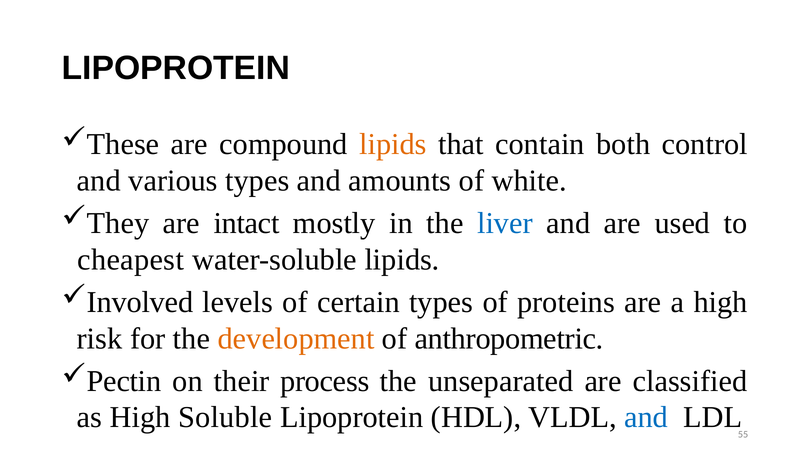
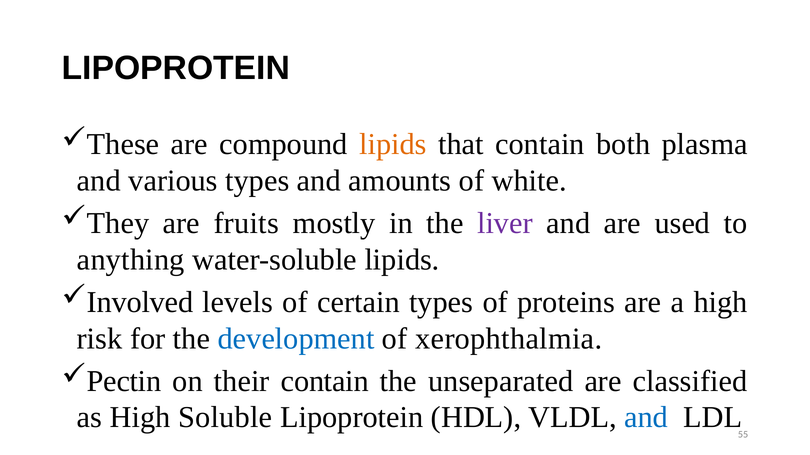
control: control -> plasma
intact: intact -> fruits
liver colour: blue -> purple
cheapest: cheapest -> anything
development colour: orange -> blue
anthropometric: anthropometric -> xerophthalmia
their process: process -> contain
